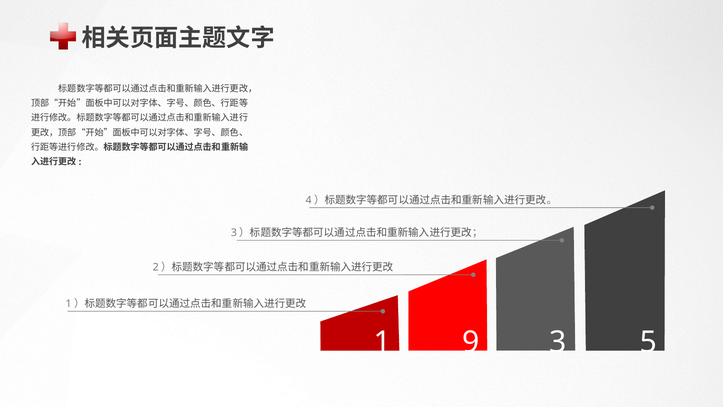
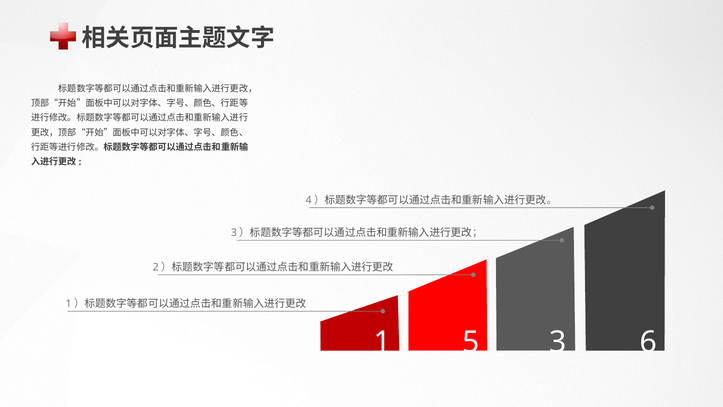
9: 9 -> 5
5: 5 -> 6
